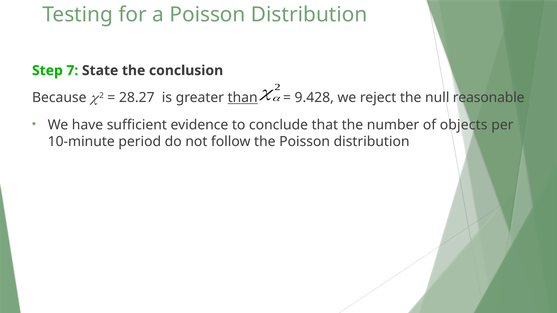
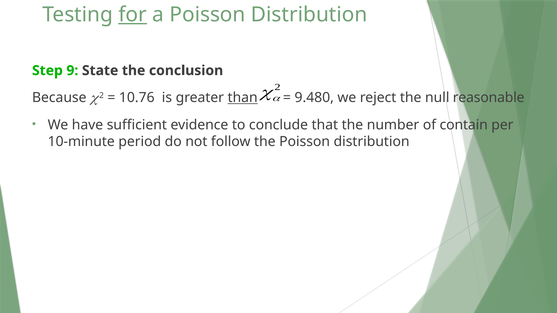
for underline: none -> present
7: 7 -> 9
28.27: 28.27 -> 10.76
9.428: 9.428 -> 9.480
objects: objects -> contain
